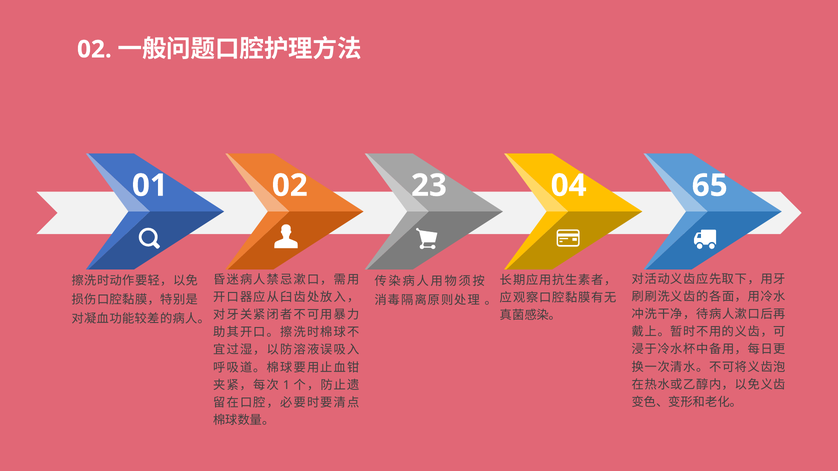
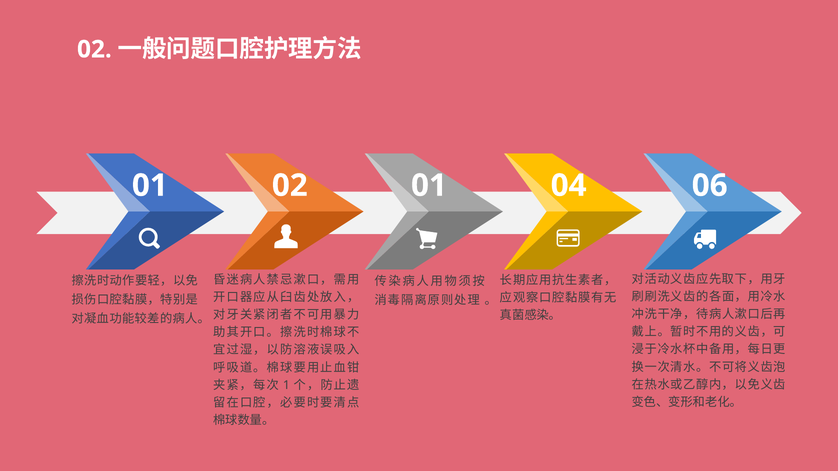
02 23: 23 -> 01
65: 65 -> 06
